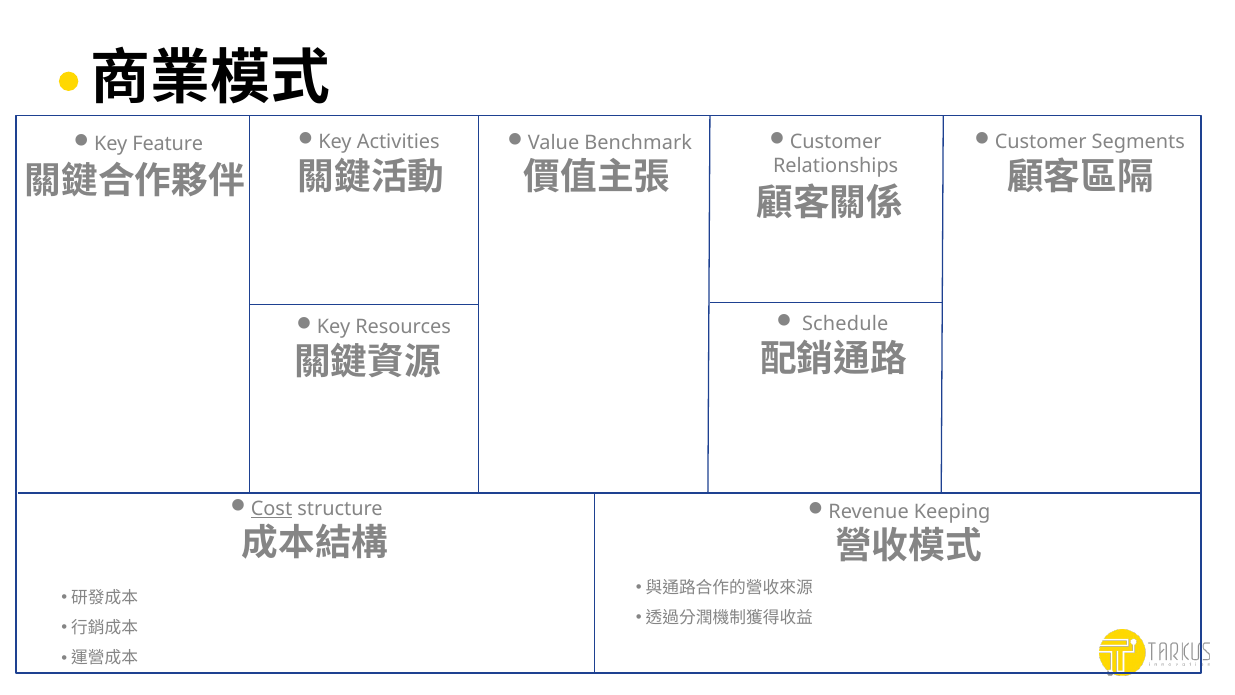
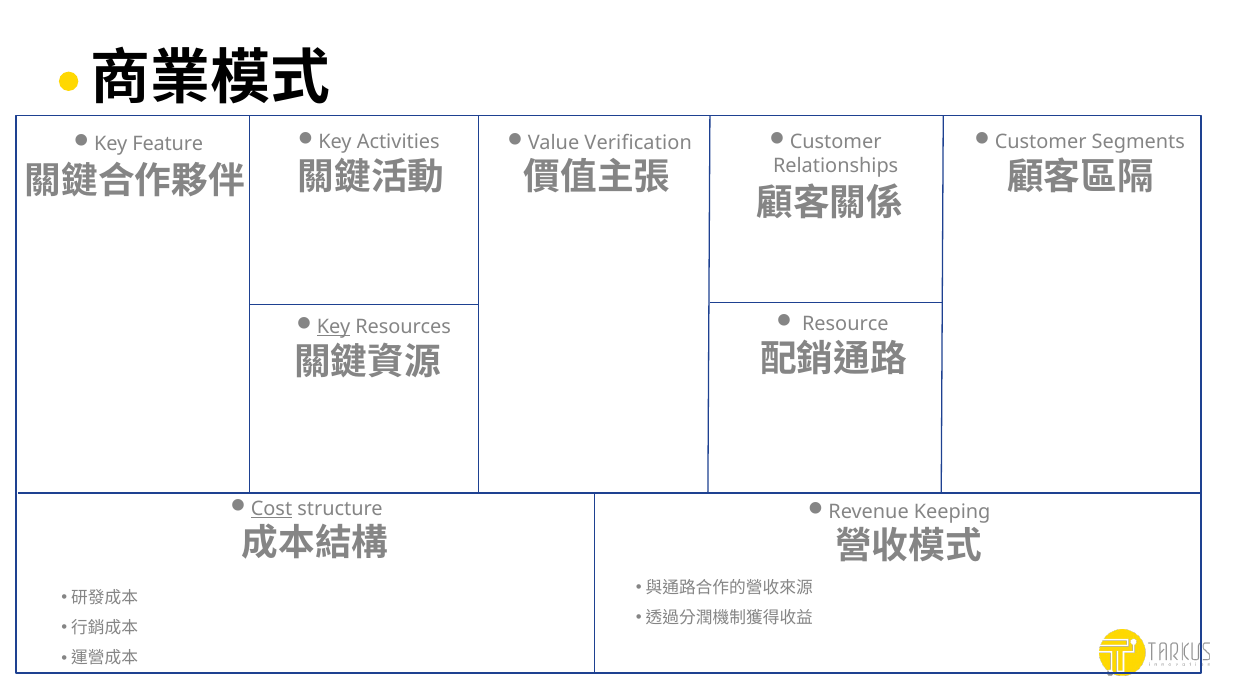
Benchmark: Benchmark -> Verification
Schedule: Schedule -> Resource
Key at (334, 327) underline: none -> present
